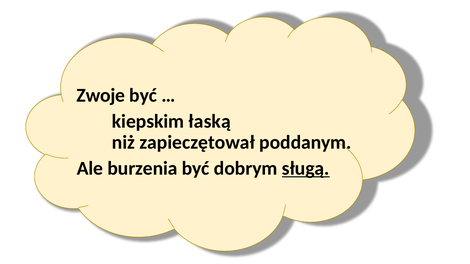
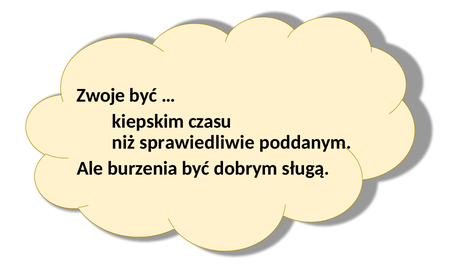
łaską: łaską -> czasu
zapieczętował: zapieczętował -> sprawiedliwie
sługą underline: present -> none
